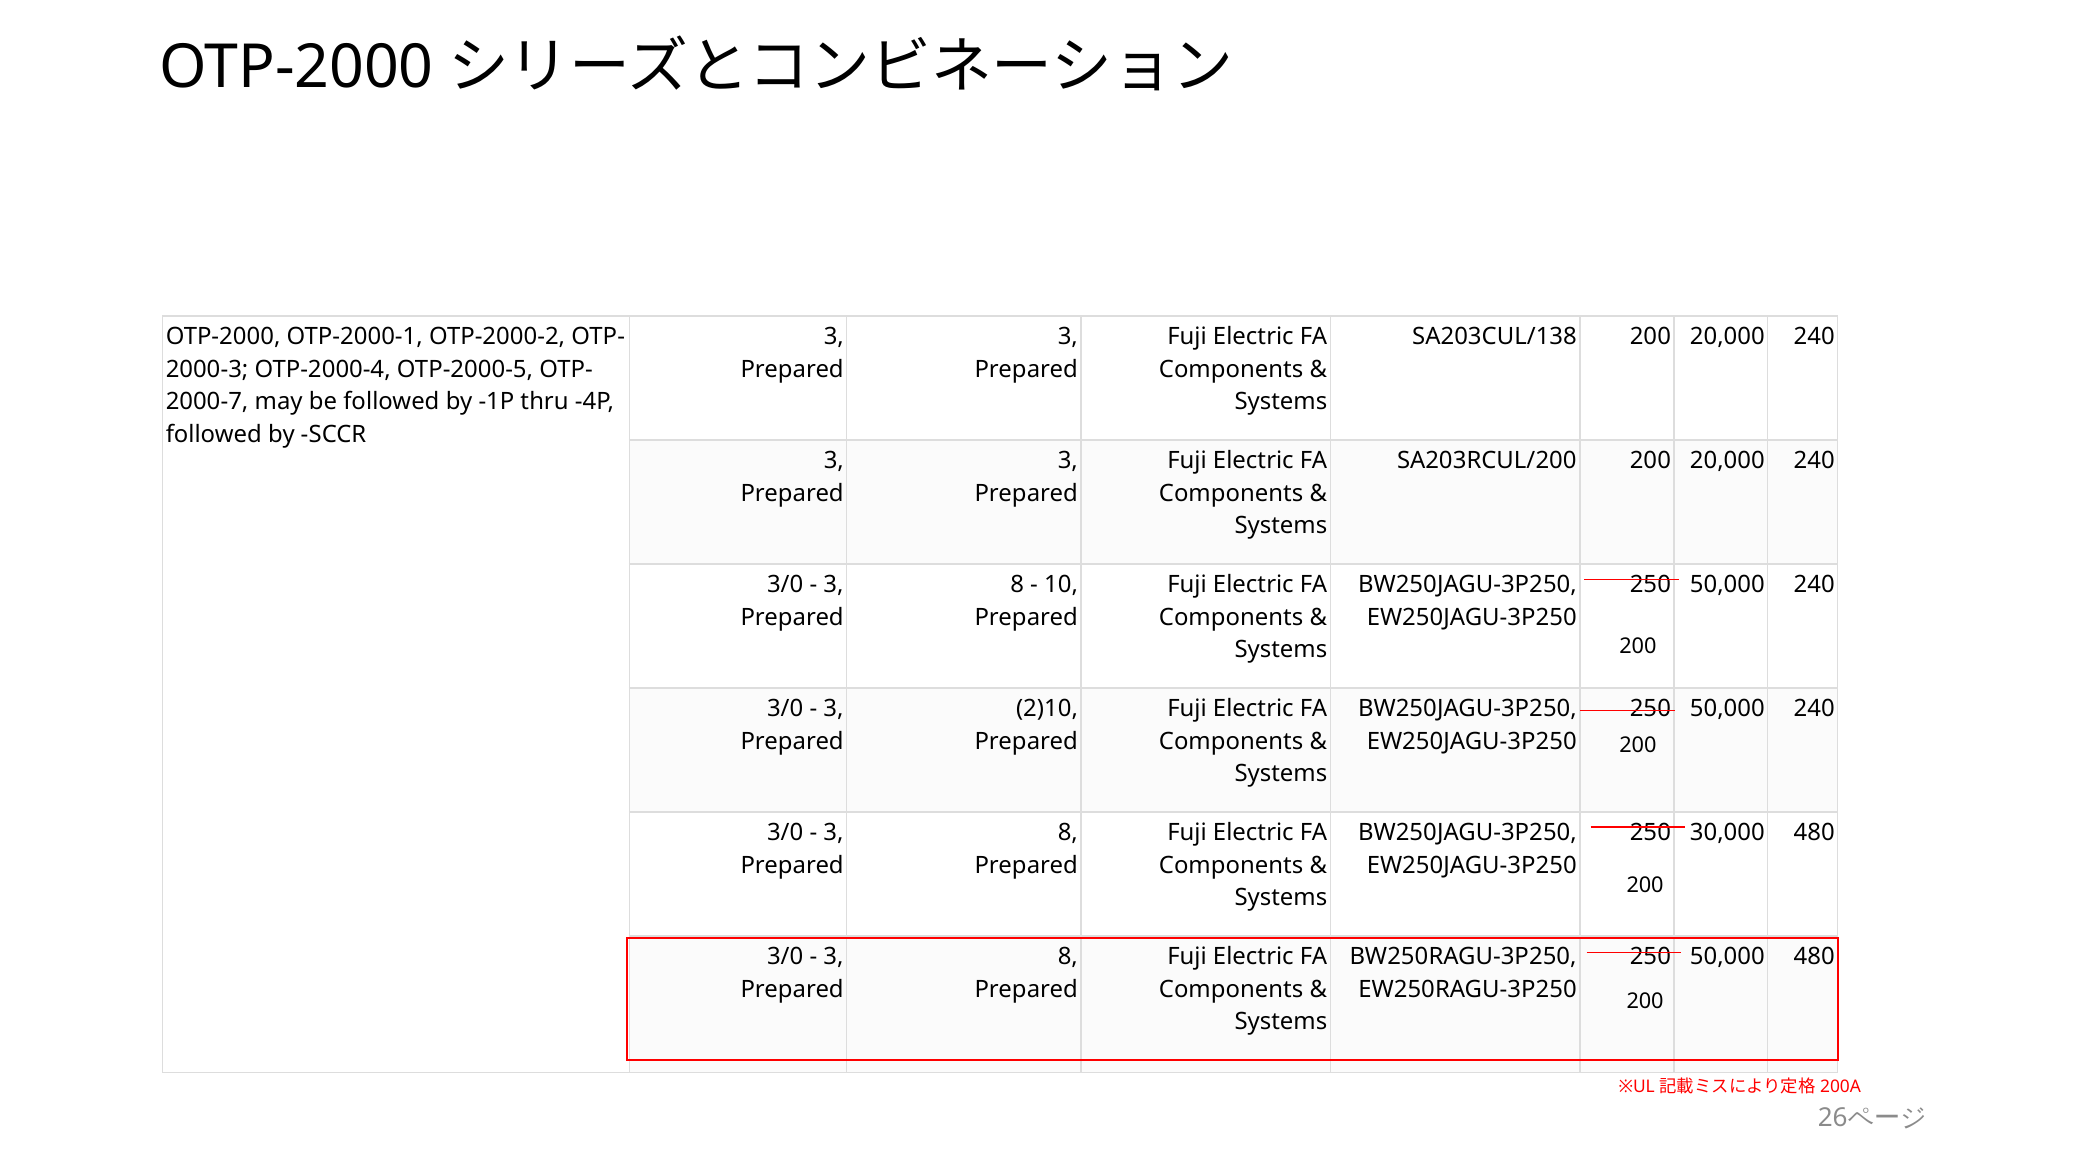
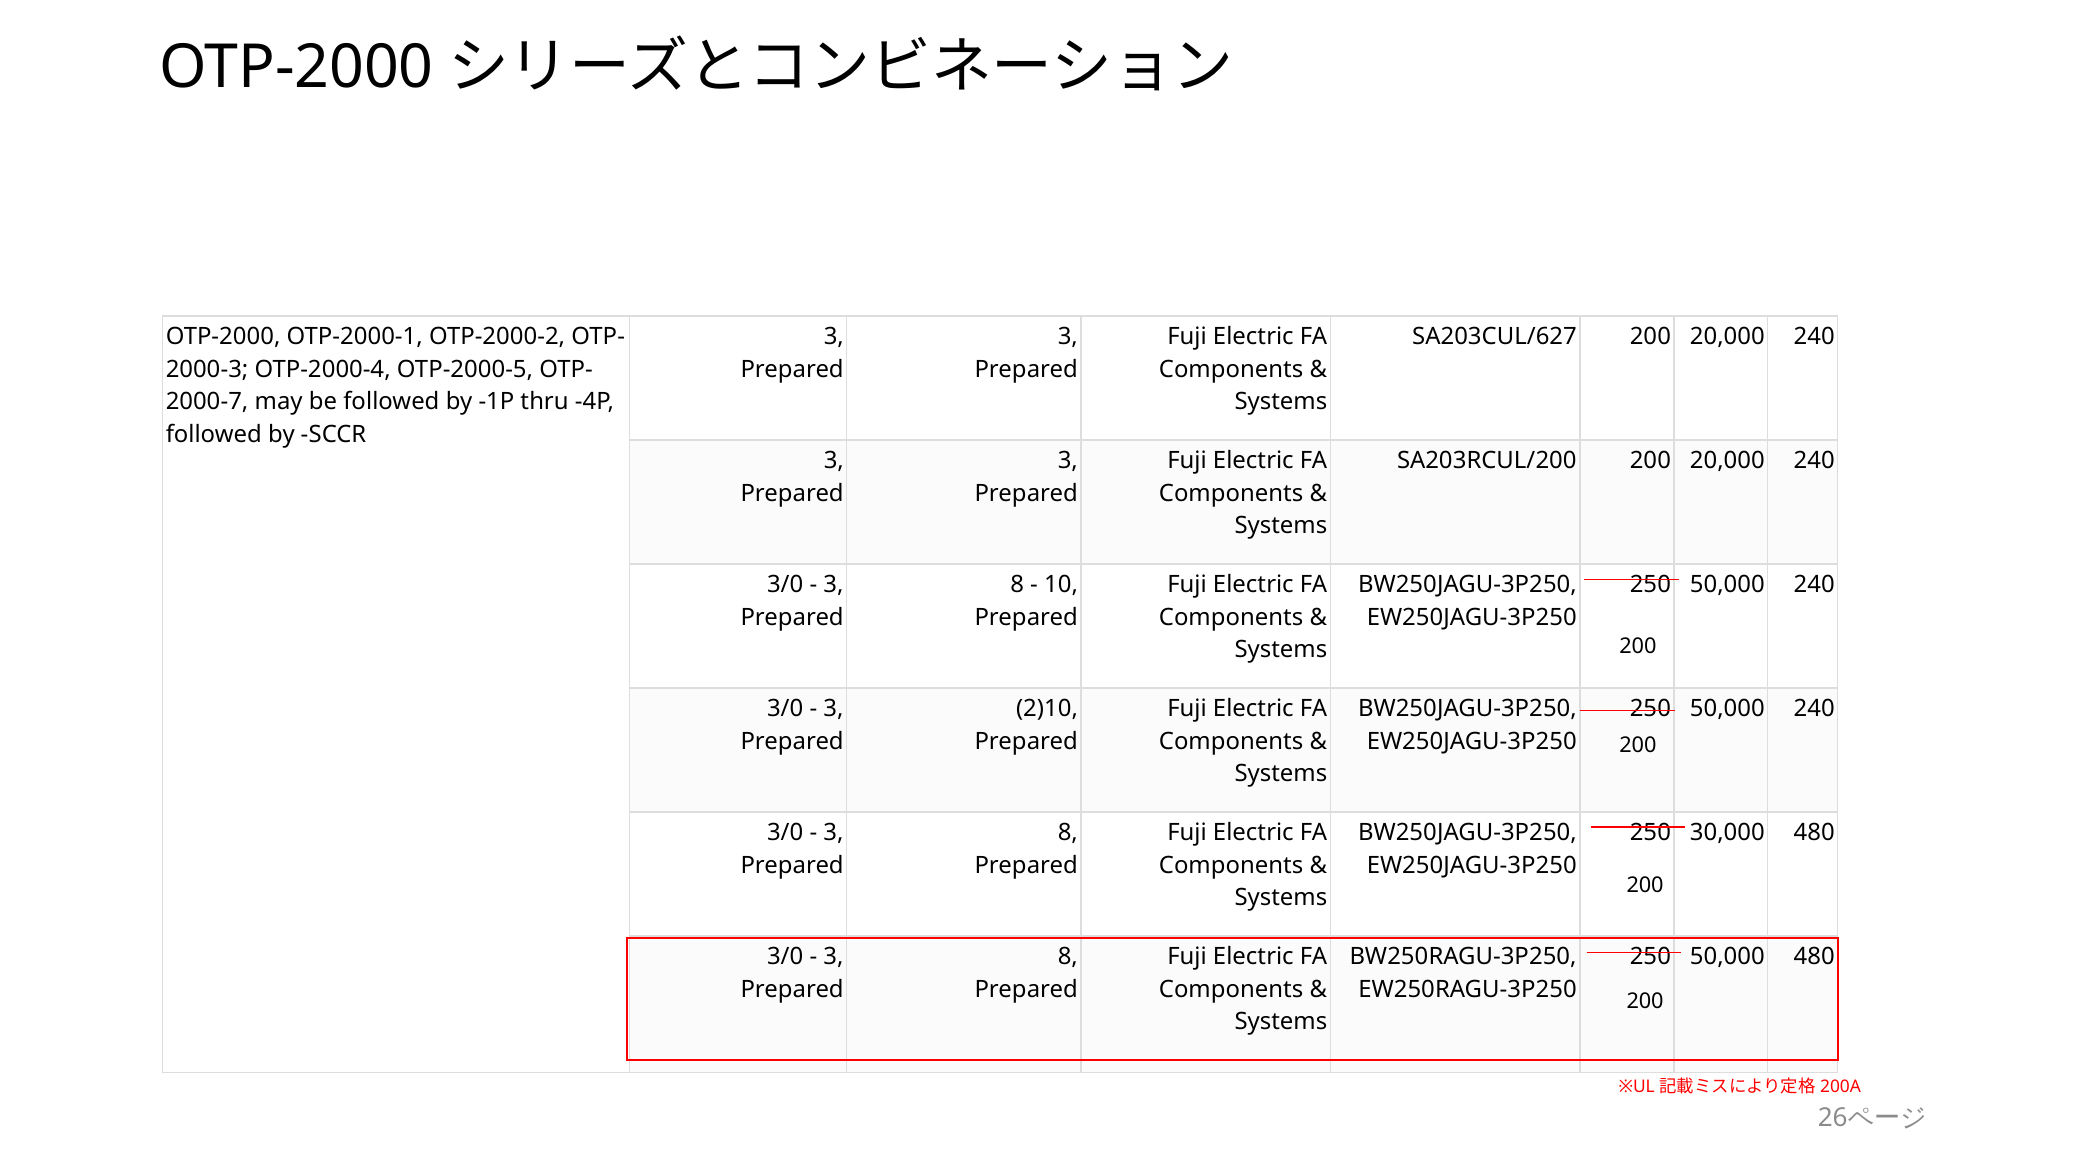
SA203CUL/138: SA203CUL/138 -> SA203CUL/627
